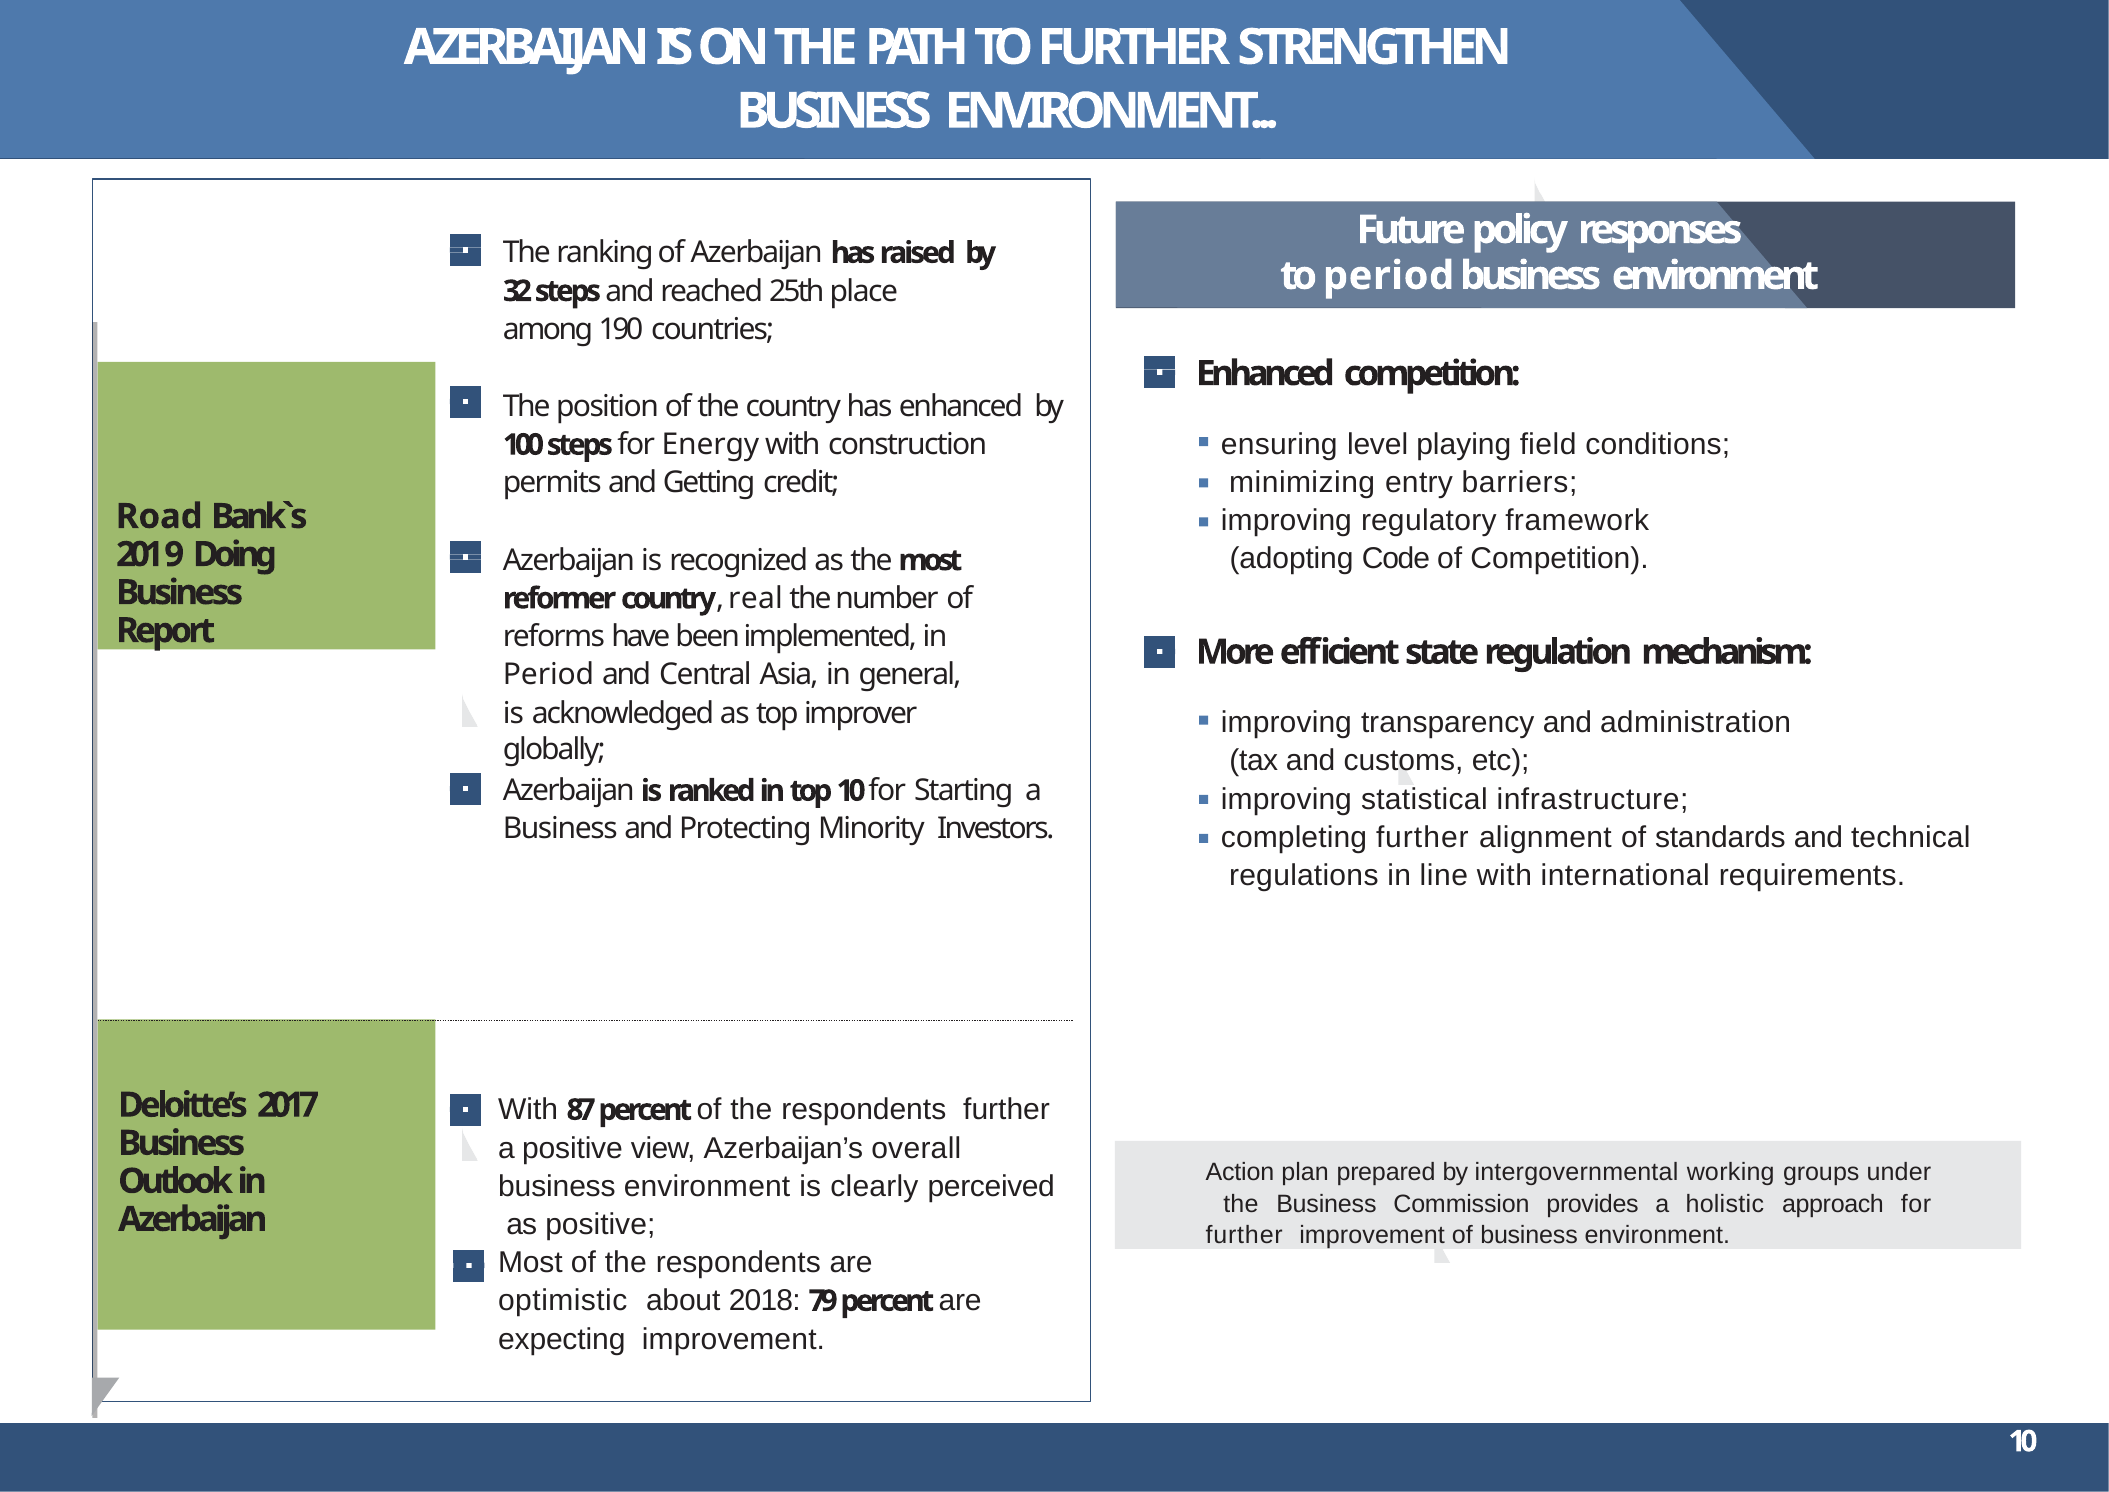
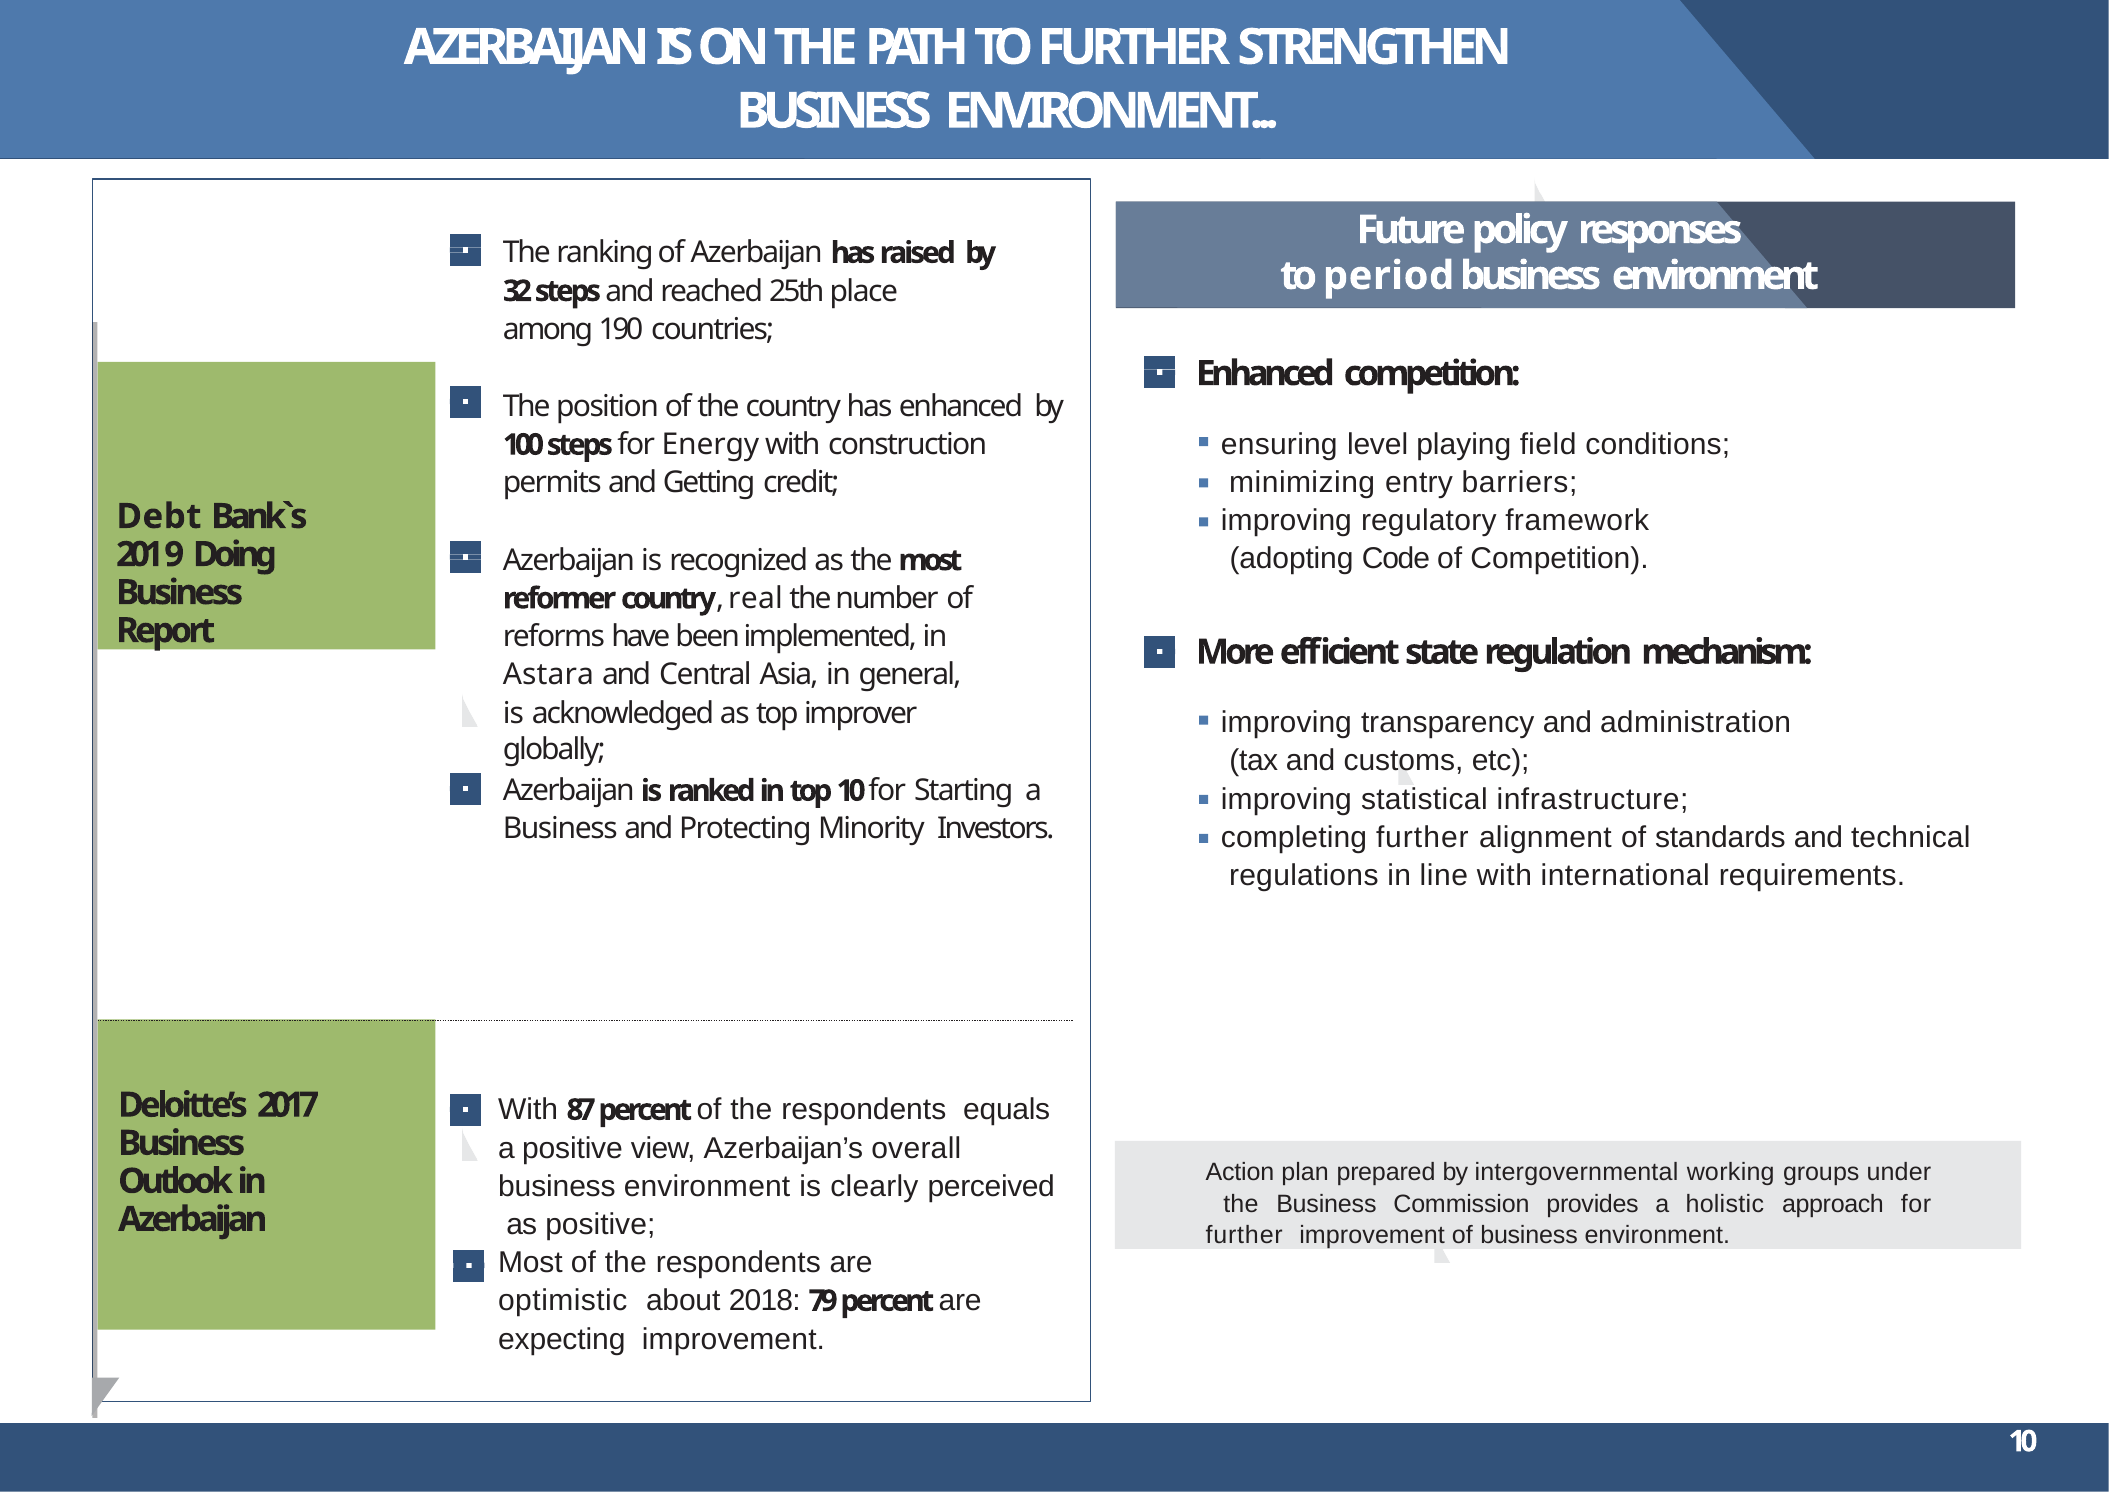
Road: Road -> Debt
Period at (549, 675): Period -> Astara
respondents further: further -> equals
